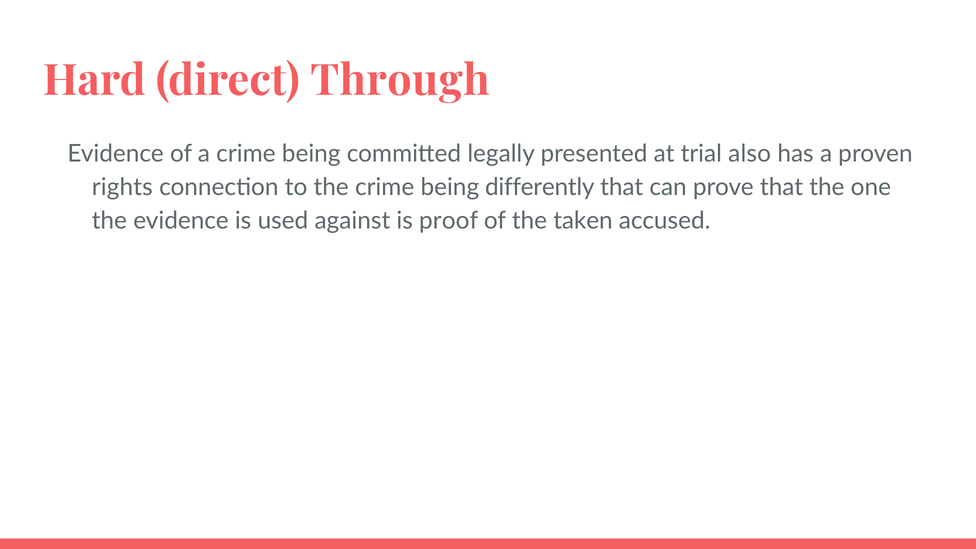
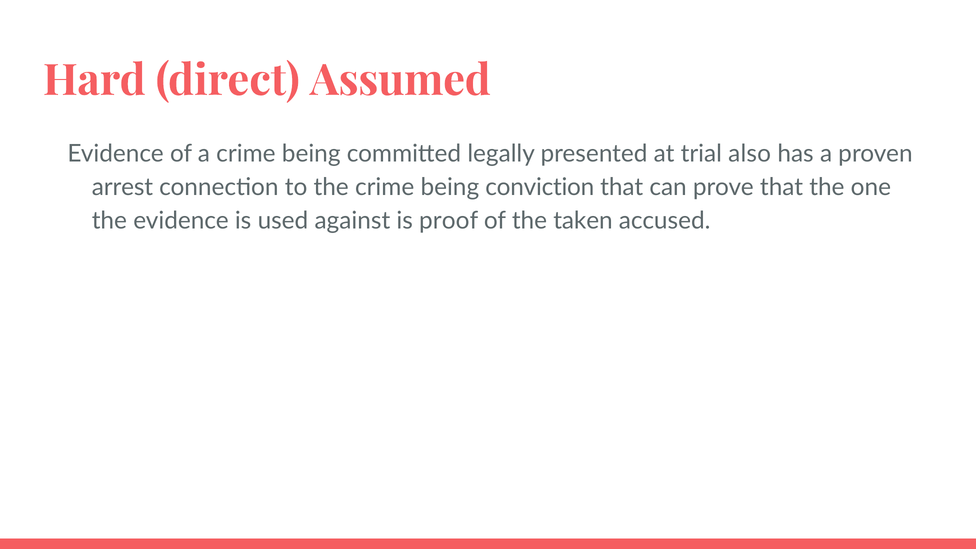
Through: Through -> Assumed
rights: rights -> arrest
differently: differently -> conviction
